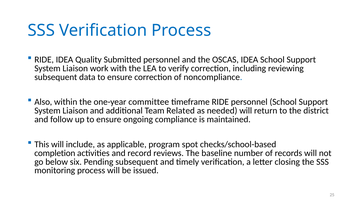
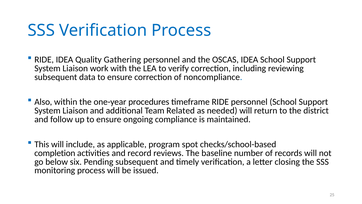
Submitted: Submitted -> Gathering
committee: committee -> procedures
